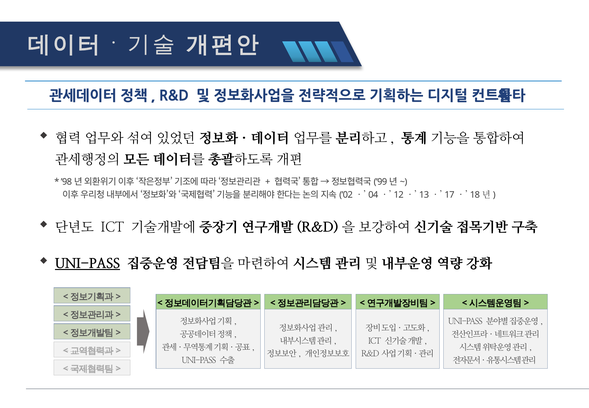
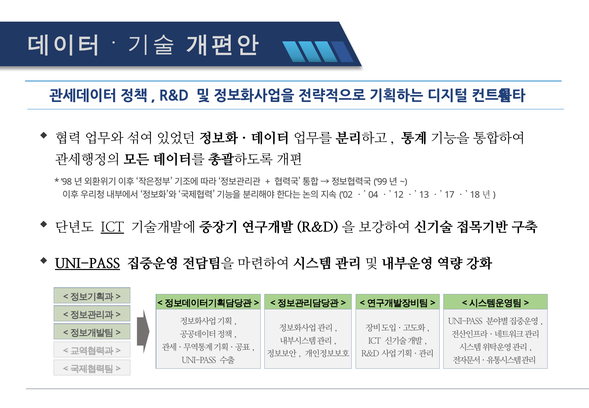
ICT at (112, 227) underline: none -> present
